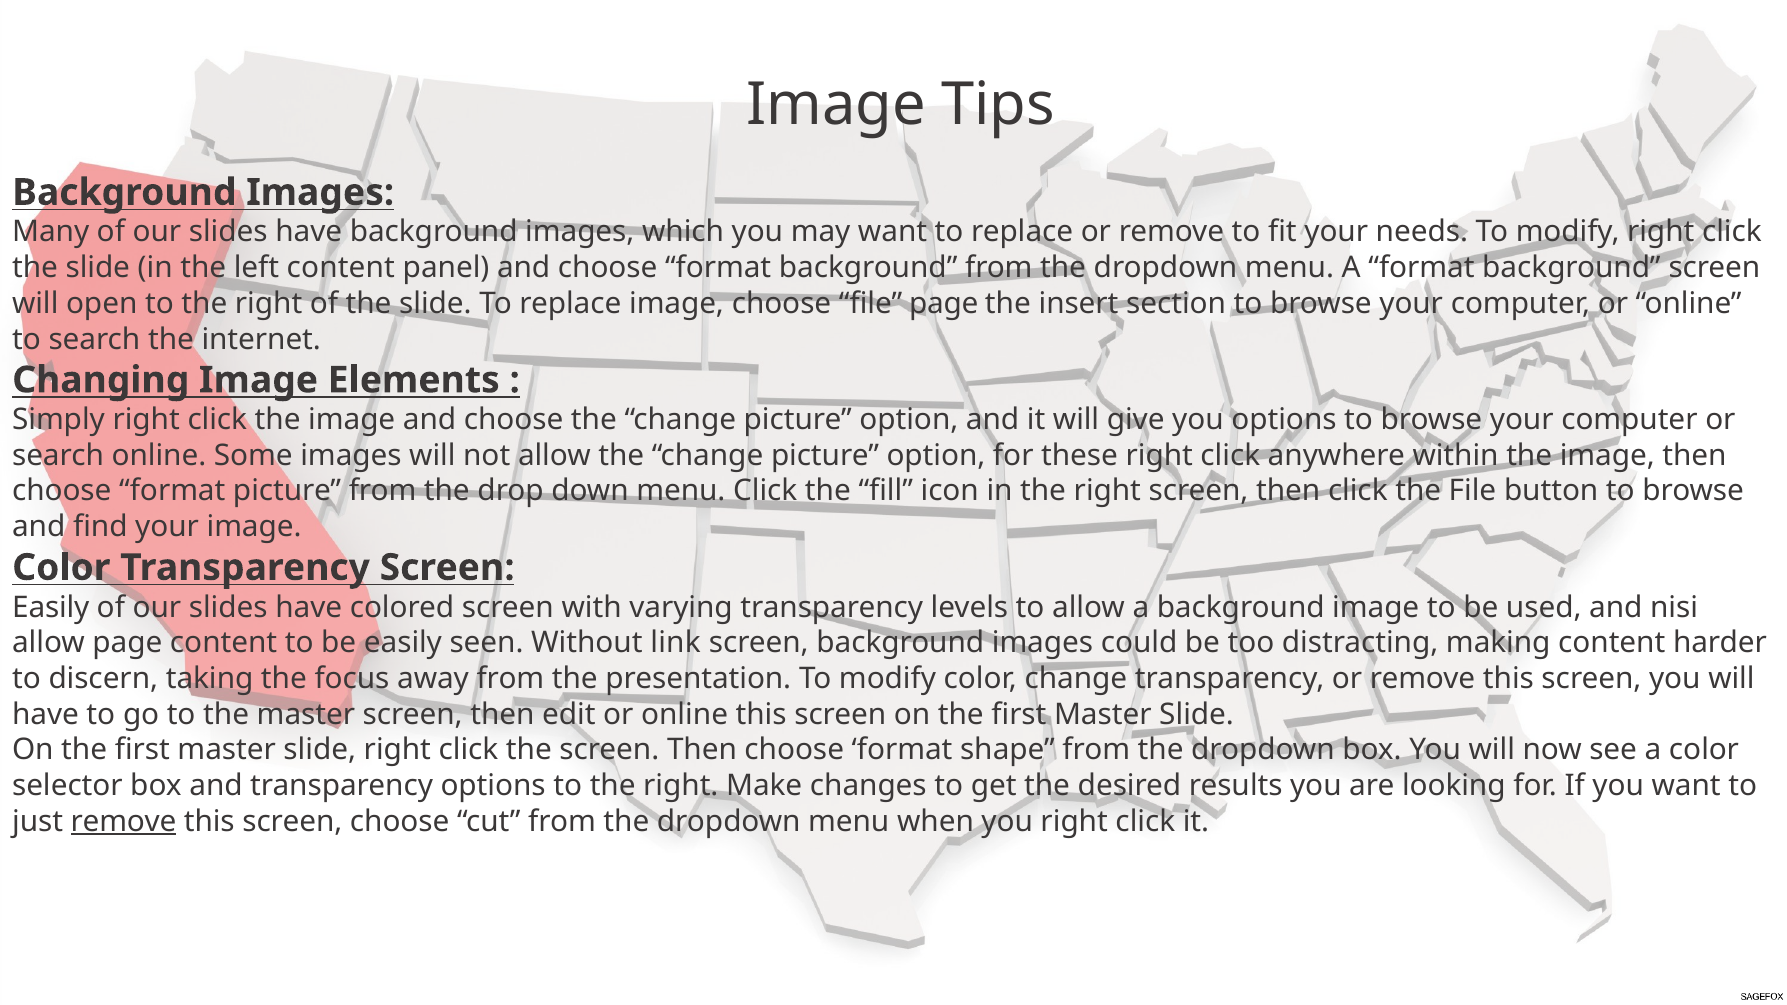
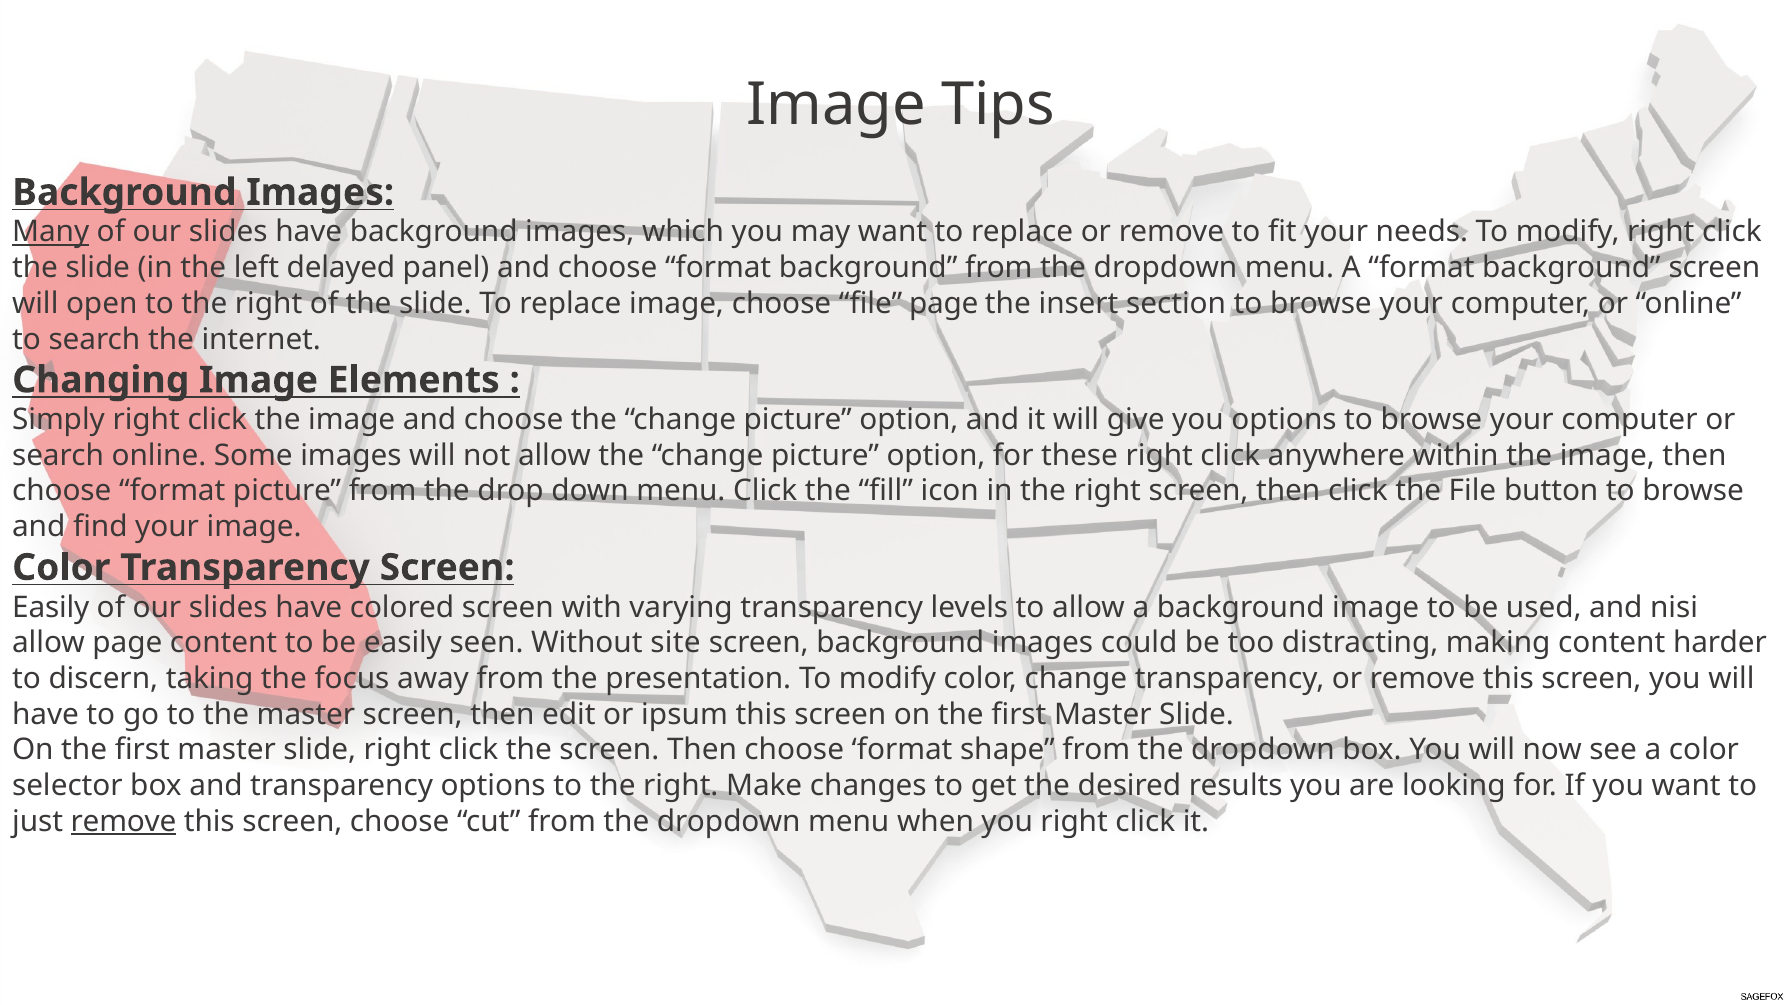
Many underline: none -> present
left content: content -> delayed
link: link -> site
edit or online: online -> ipsum
